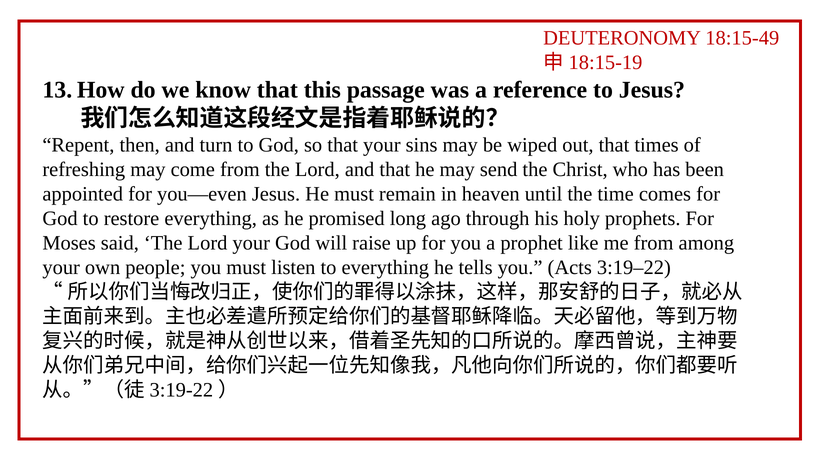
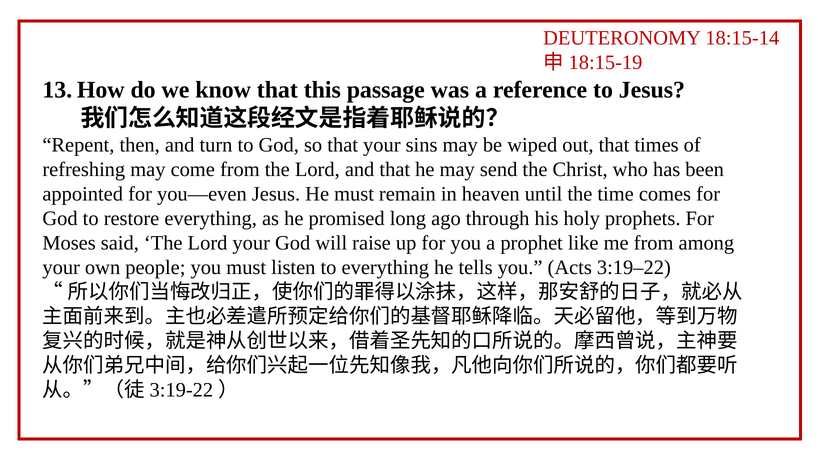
18:15-49: 18:15-49 -> 18:15-14
